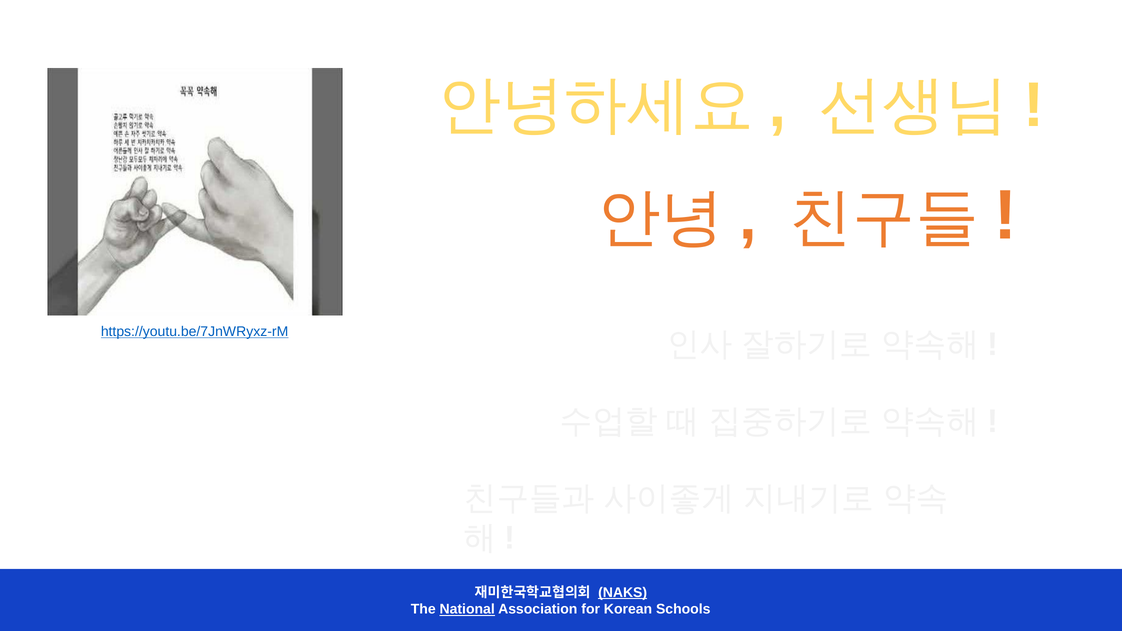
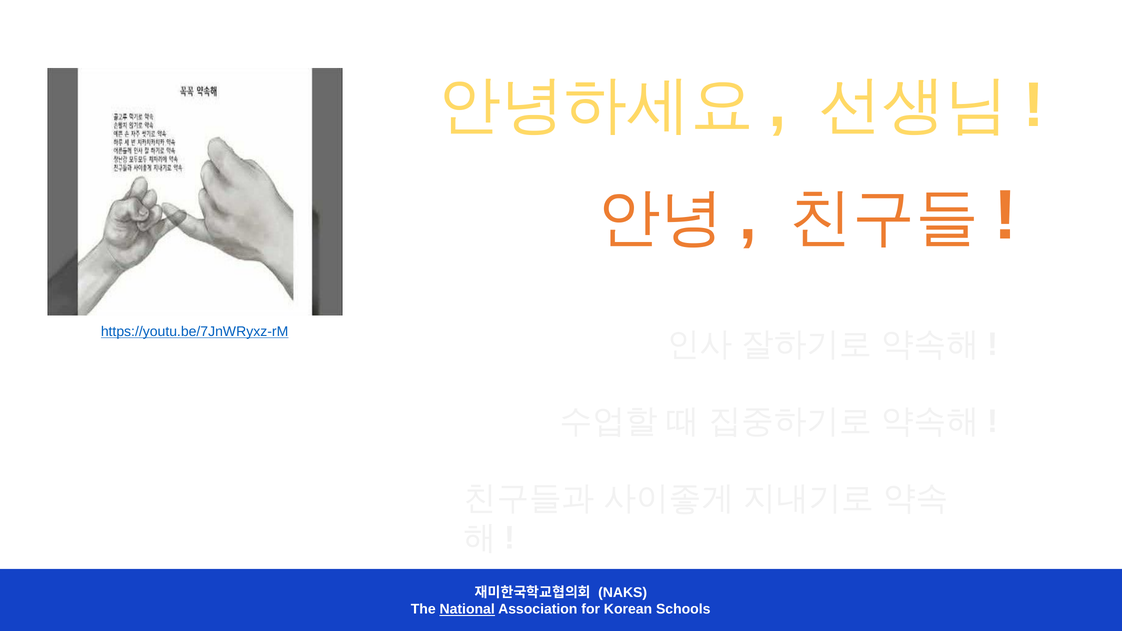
NAKS underline: present -> none
